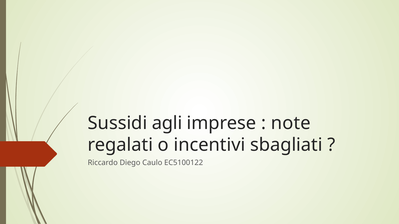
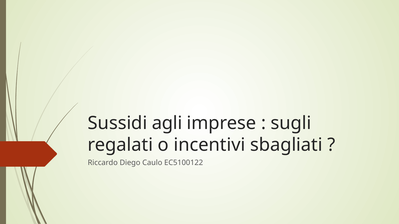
note: note -> sugli
